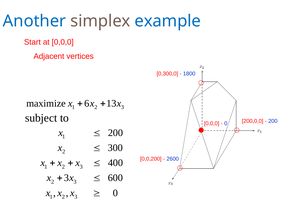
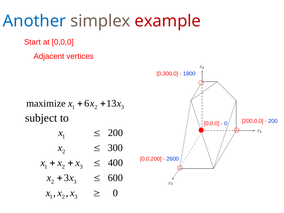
example colour: blue -> red
